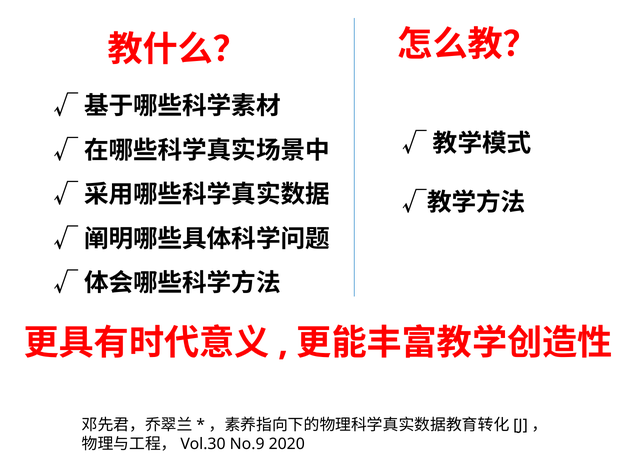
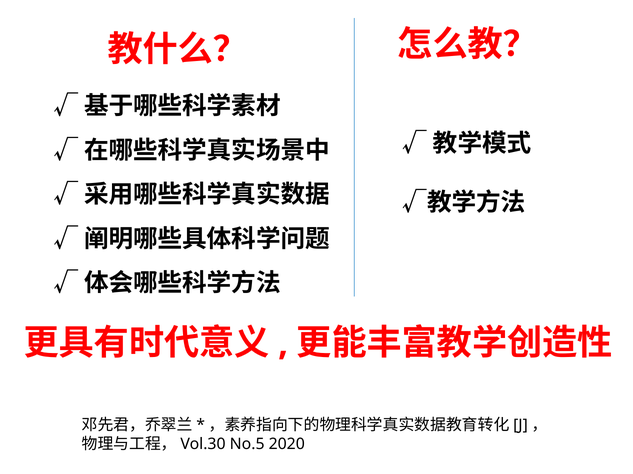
No.9: No.9 -> No.5
